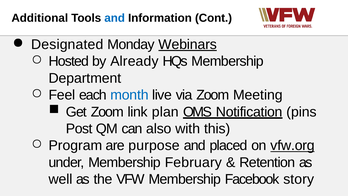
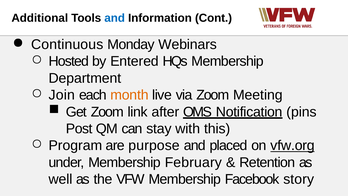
Designated: Designated -> Continuous
Webinars underline: present -> none
Already: Already -> Entered
Feel: Feel -> Join
month colour: blue -> orange
plan: plan -> after
also: also -> stay
